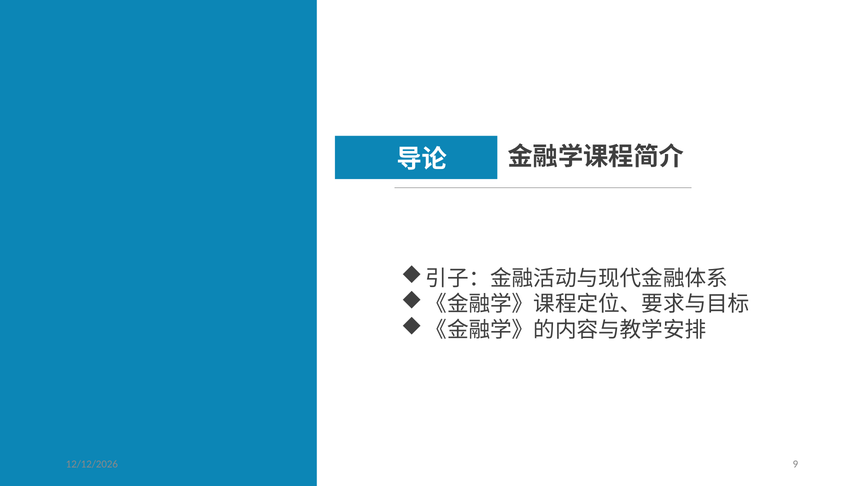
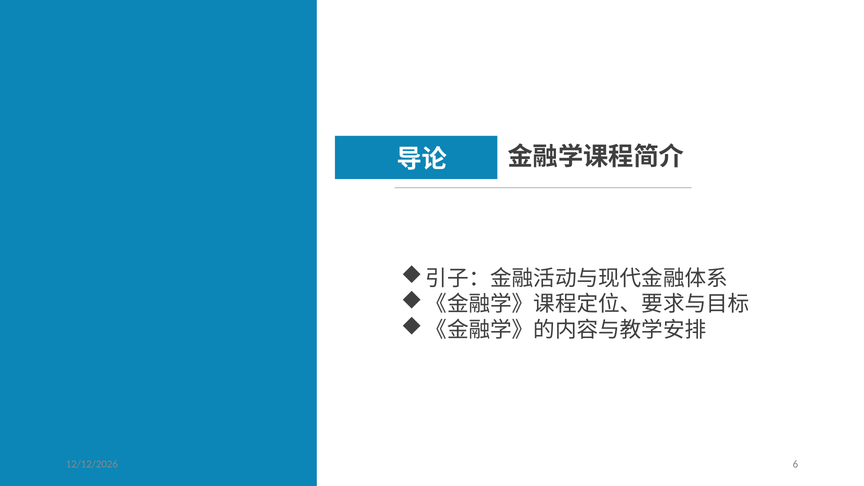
9: 9 -> 6
